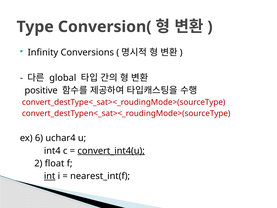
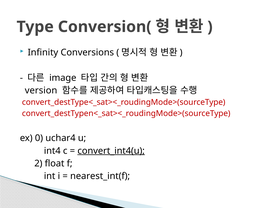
global: global -> image
positive: positive -> version
6: 6 -> 0
int underline: present -> none
